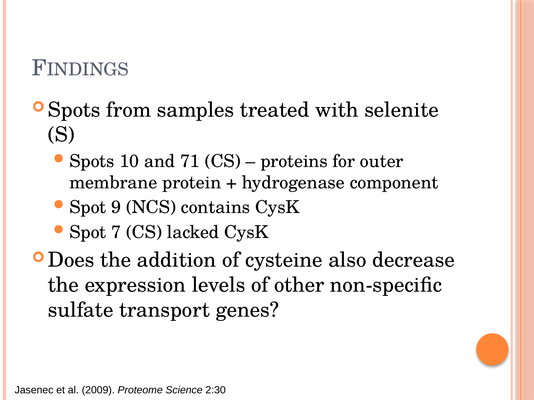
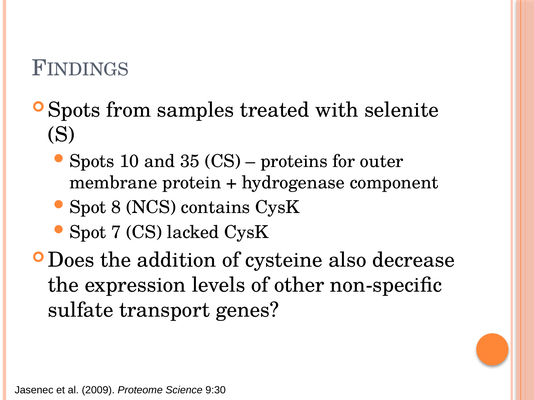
71: 71 -> 35
9: 9 -> 8
2:30: 2:30 -> 9:30
